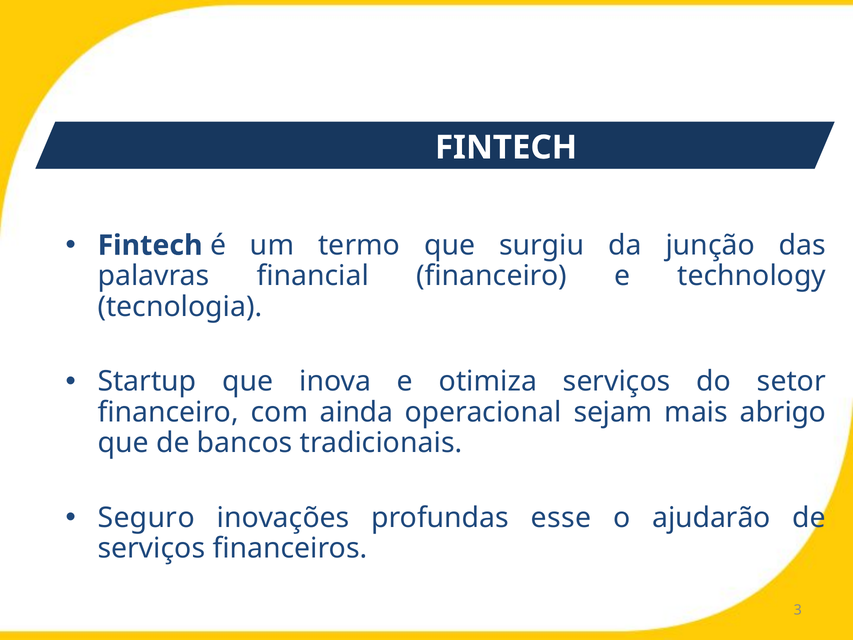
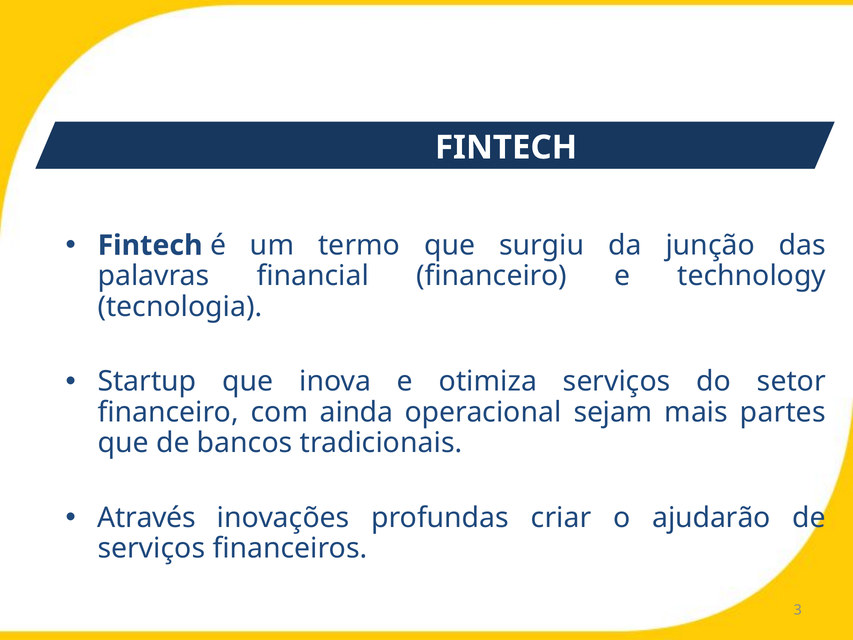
abrigo: abrigo -> partes
Seguro: Seguro -> Através
esse: esse -> criar
